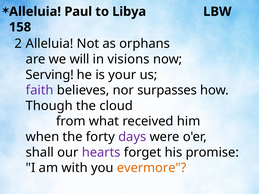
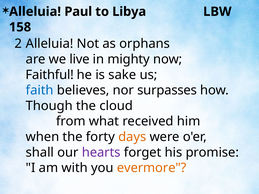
will: will -> live
visions: visions -> mighty
Serving: Serving -> Faithful
your: your -> sake
faith colour: purple -> blue
days colour: purple -> orange
